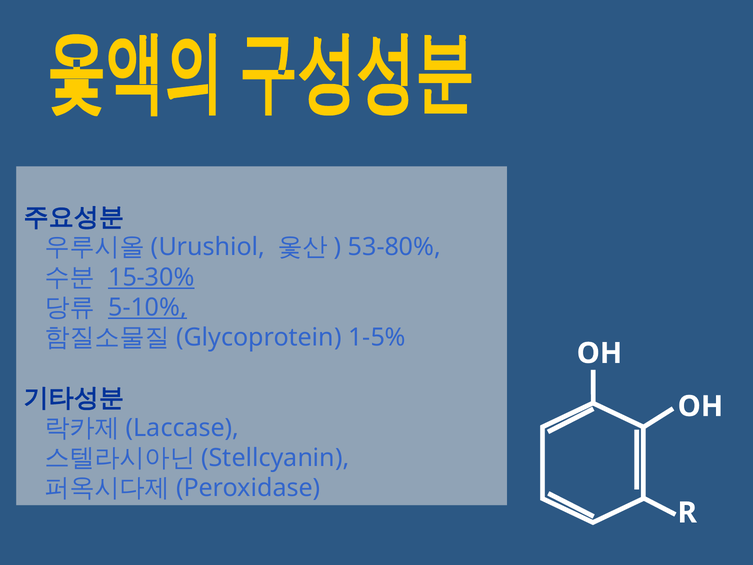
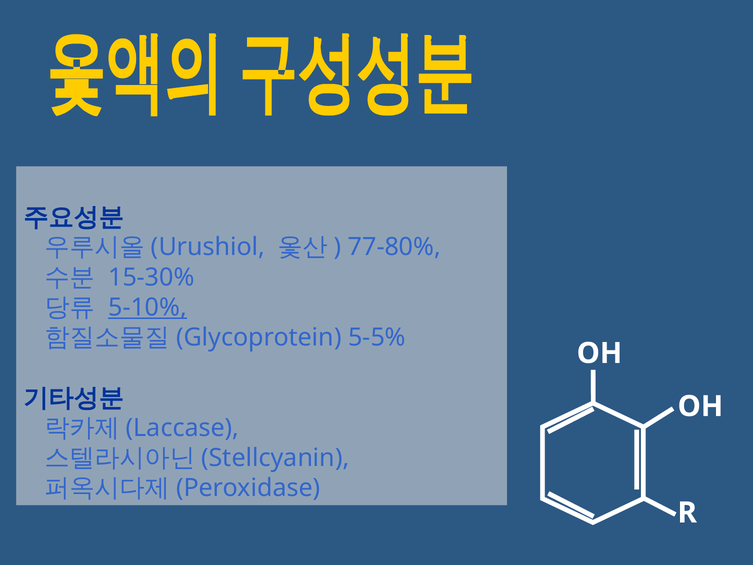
53-80%: 53-80% -> 77-80%
15-30% underline: present -> none
1-5%: 1-5% -> 5-5%
